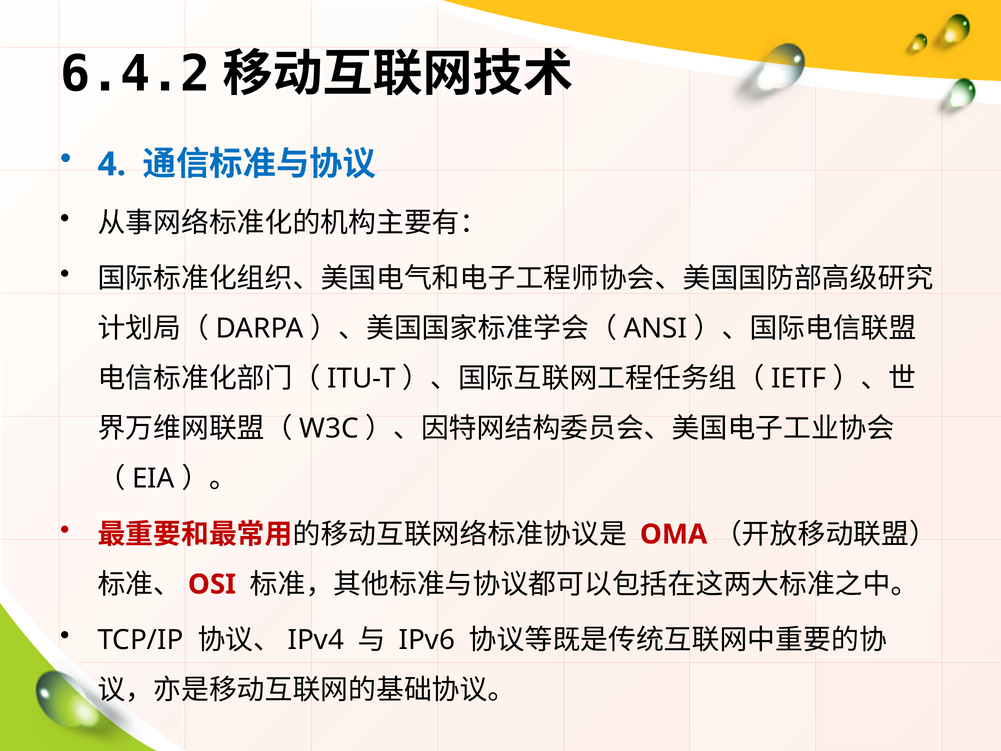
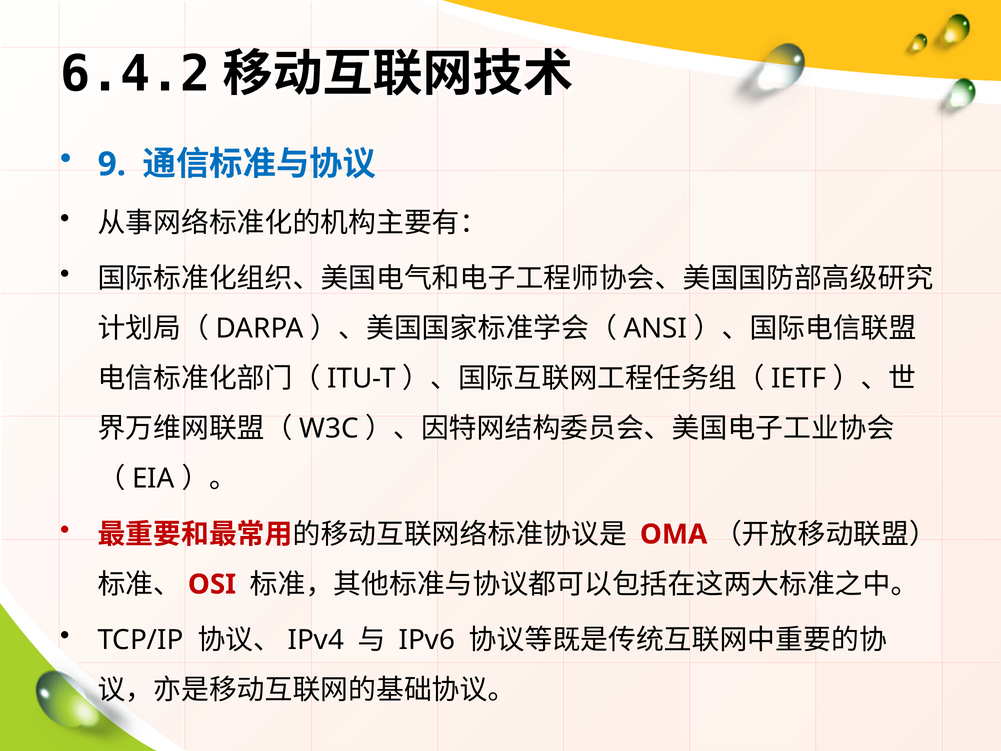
4: 4 -> 9
